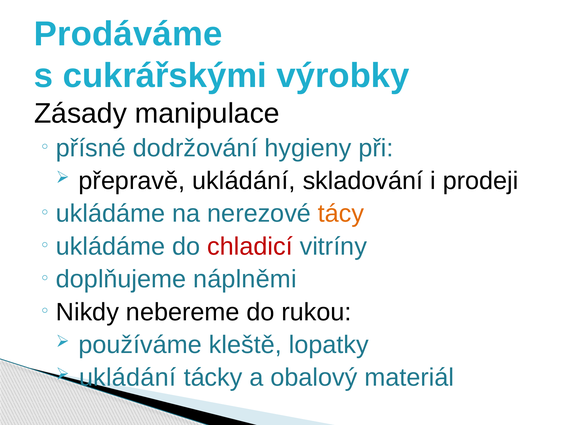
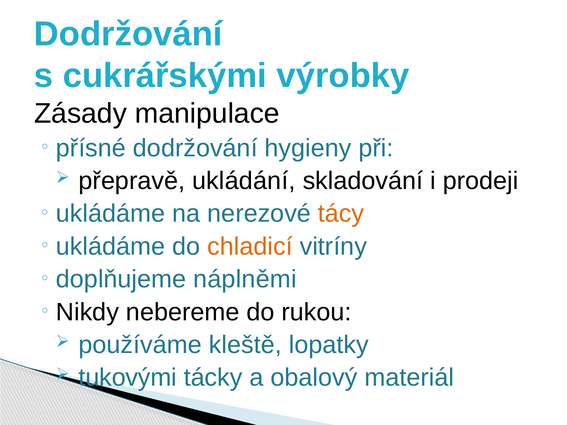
Prodáváme at (128, 34): Prodáváme -> Dodržování
chladicí colour: red -> orange
ukládání at (128, 378): ukládání -> tukovými
